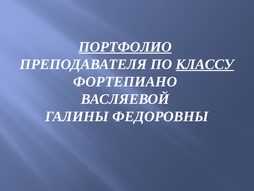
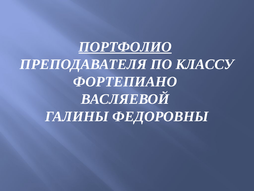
КЛАССУ underline: present -> none
